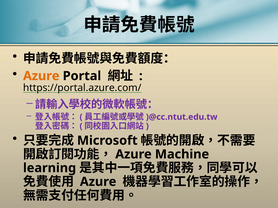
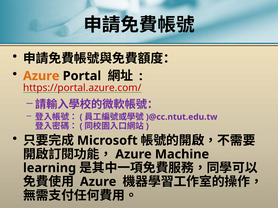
https://portal.azure.com/ colour: black -> red
